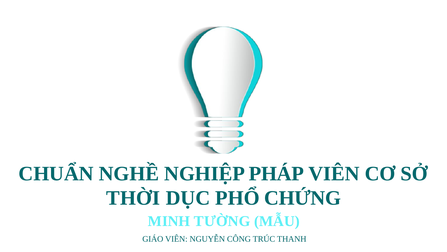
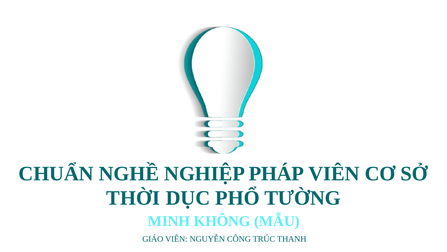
CHỨNG: CHỨNG -> TƯỜNG
TƯỜNG: TƯỜNG -> KHÔNG
